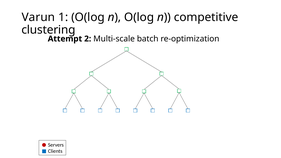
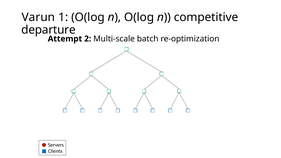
clustering: clustering -> departure
